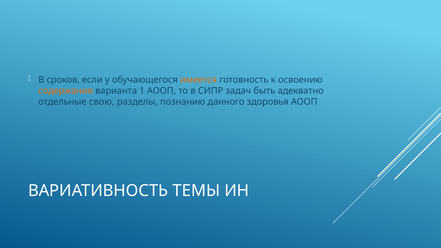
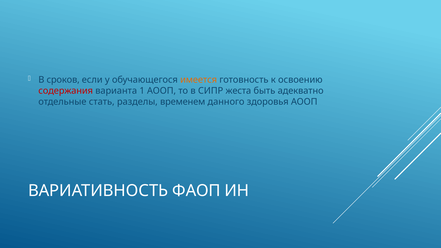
содержания colour: orange -> red
задач: задач -> жеста
свою: свою -> стать
познанию: познанию -> временем
ТЕМЫ: ТЕМЫ -> ФАОП
